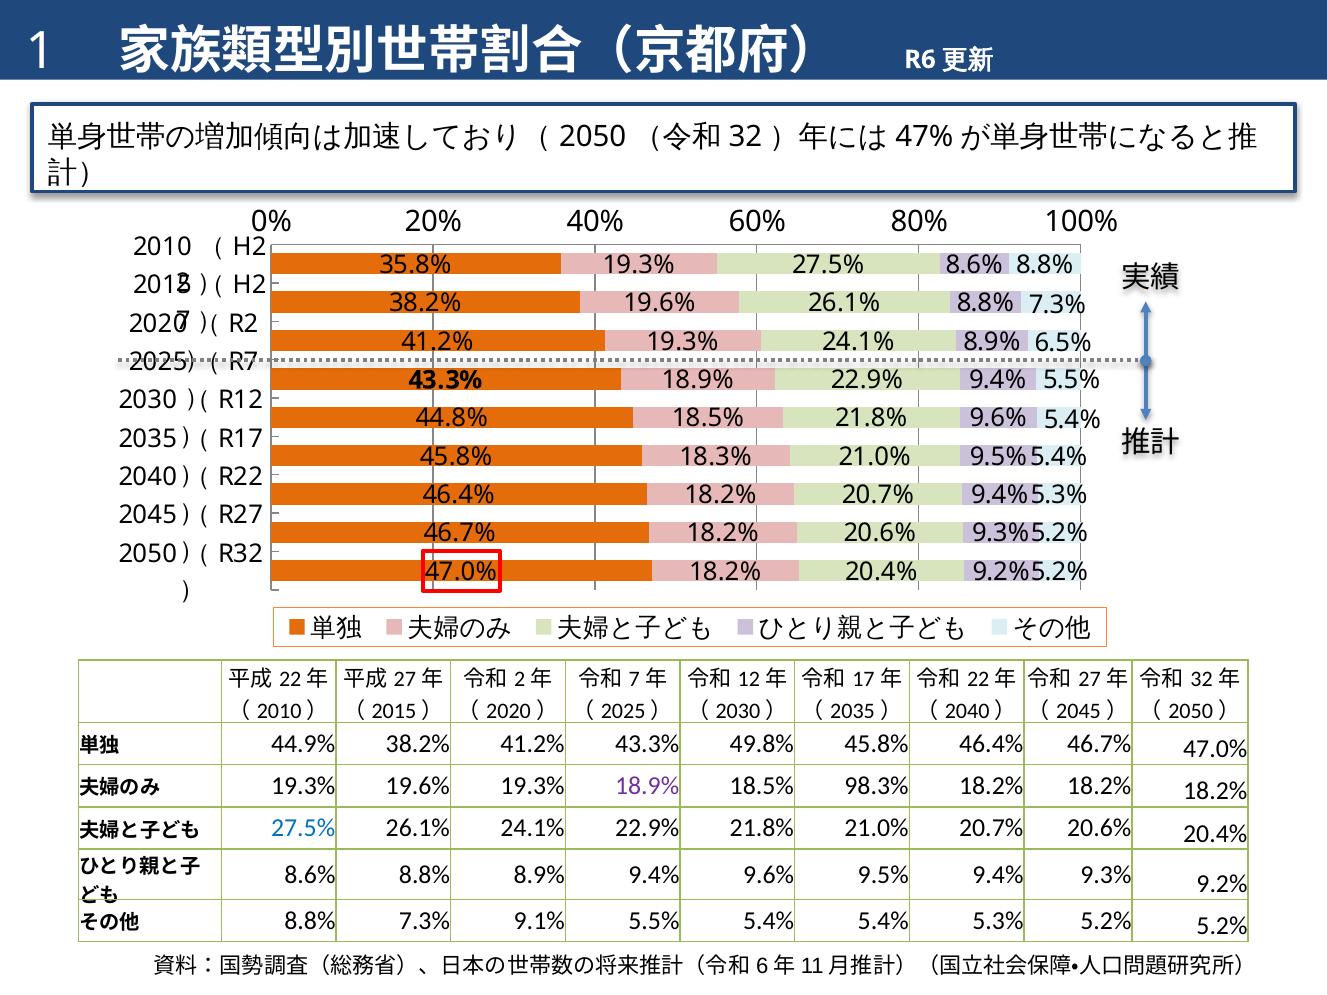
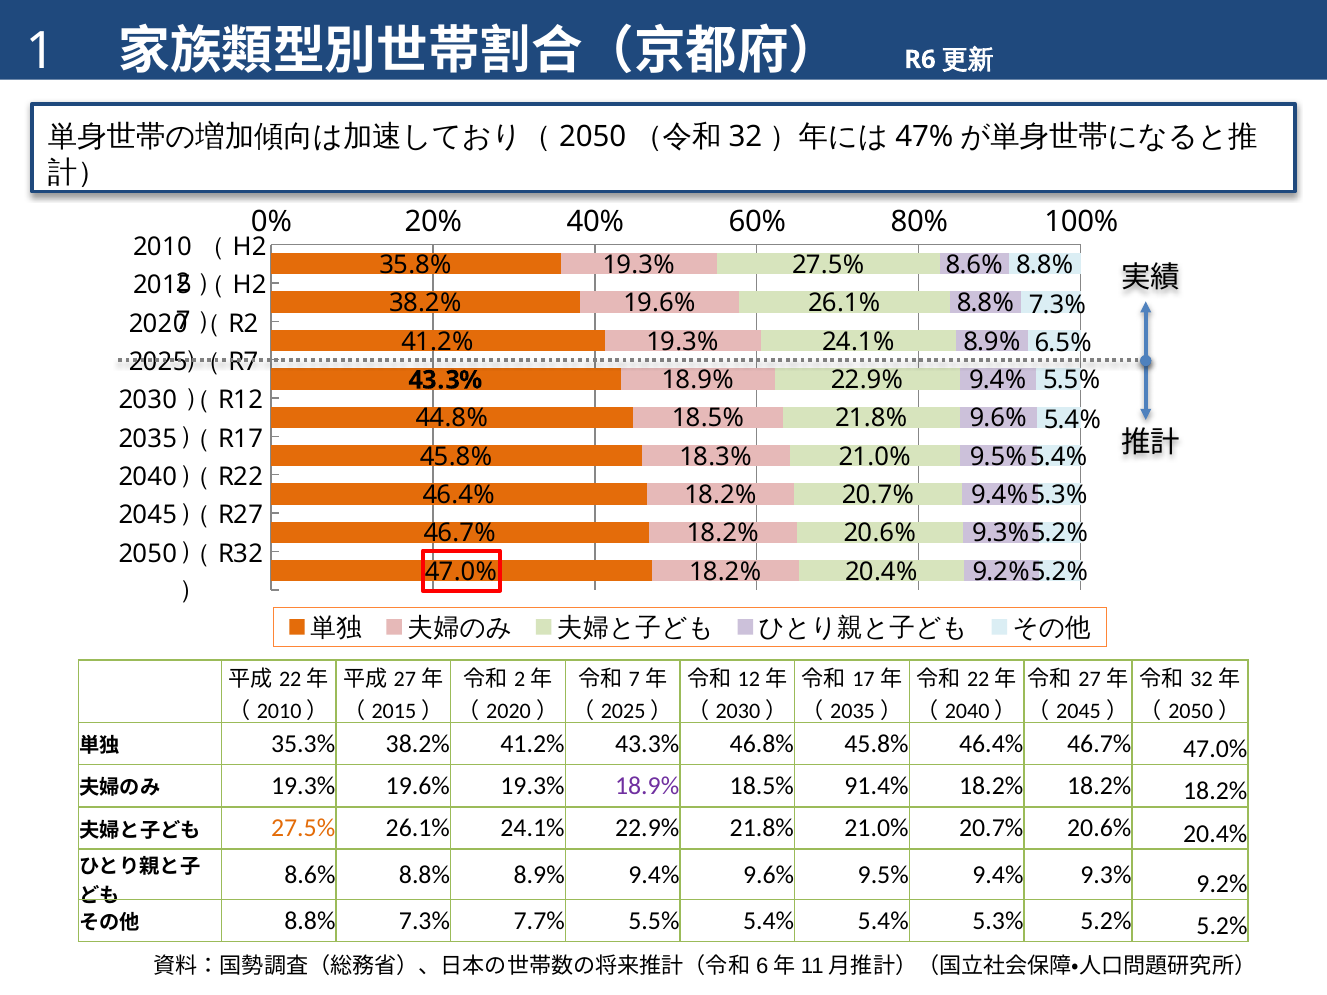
44.9%: 44.9% -> 35.3%
49.8%: 49.8% -> 46.8%
98.3%: 98.3% -> 91.4%
27.5% at (303, 829) colour: blue -> orange
9.1%: 9.1% -> 7.7%
